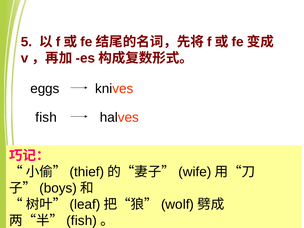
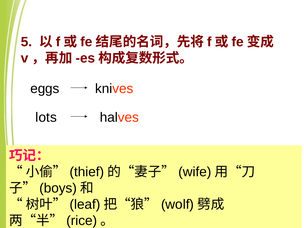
fish at (46, 117): fish -> lots
fish at (82, 221): fish -> rice
